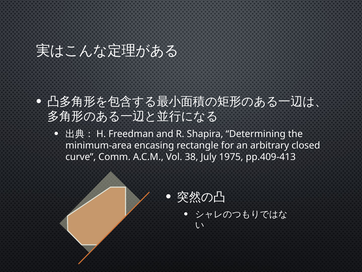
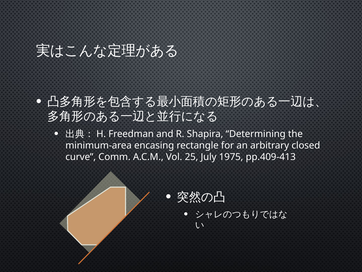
38: 38 -> 25
